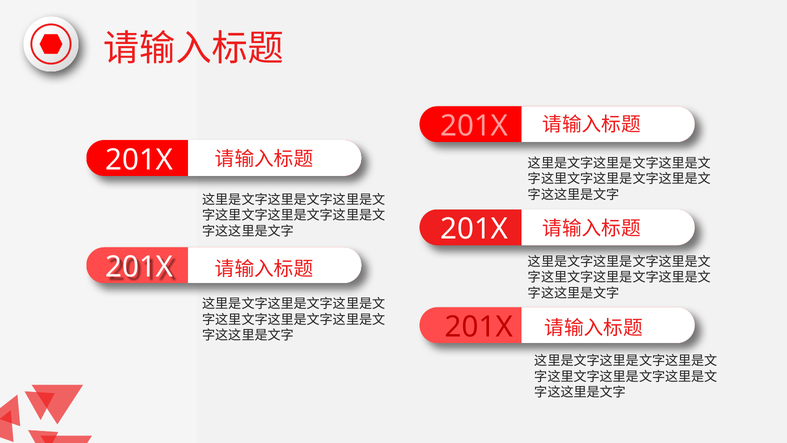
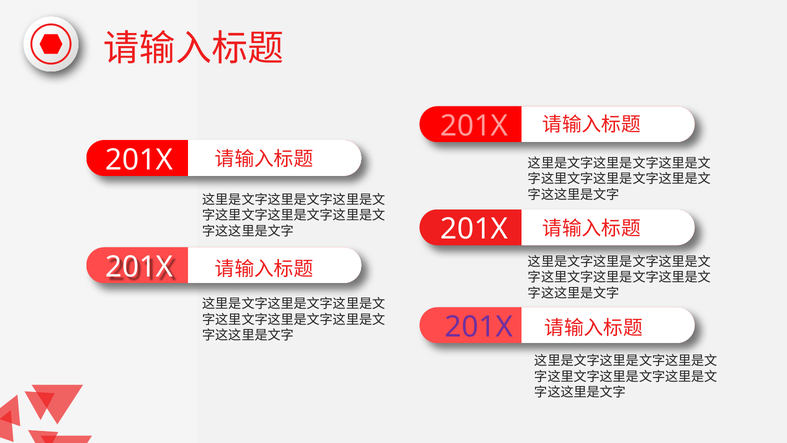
201X at (479, 327) colour: red -> purple
